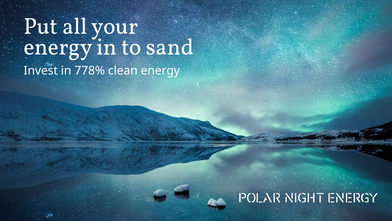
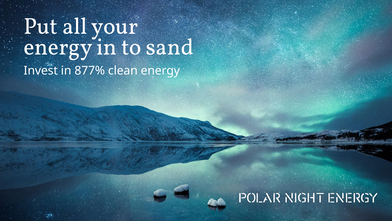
778%: 778% -> 877%
